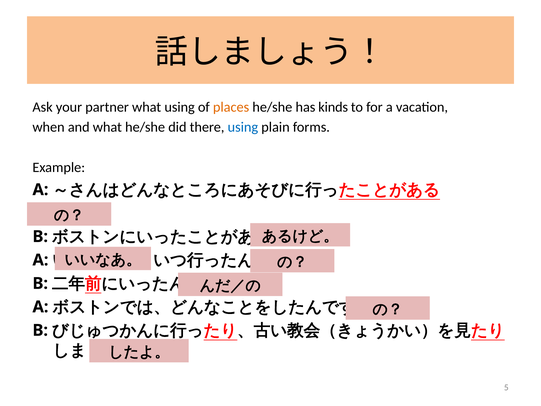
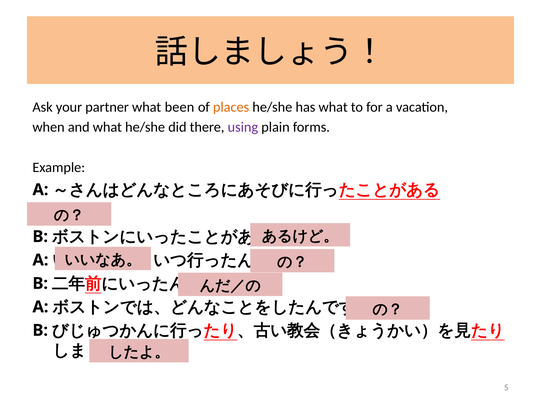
what using: using -> been
has kinds: kinds -> what
using at (243, 127) colour: blue -> purple
